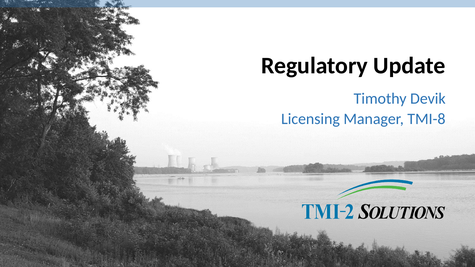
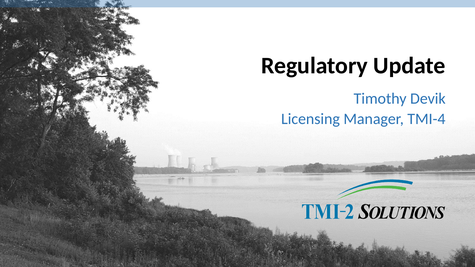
TMI-8: TMI-8 -> TMI-4
